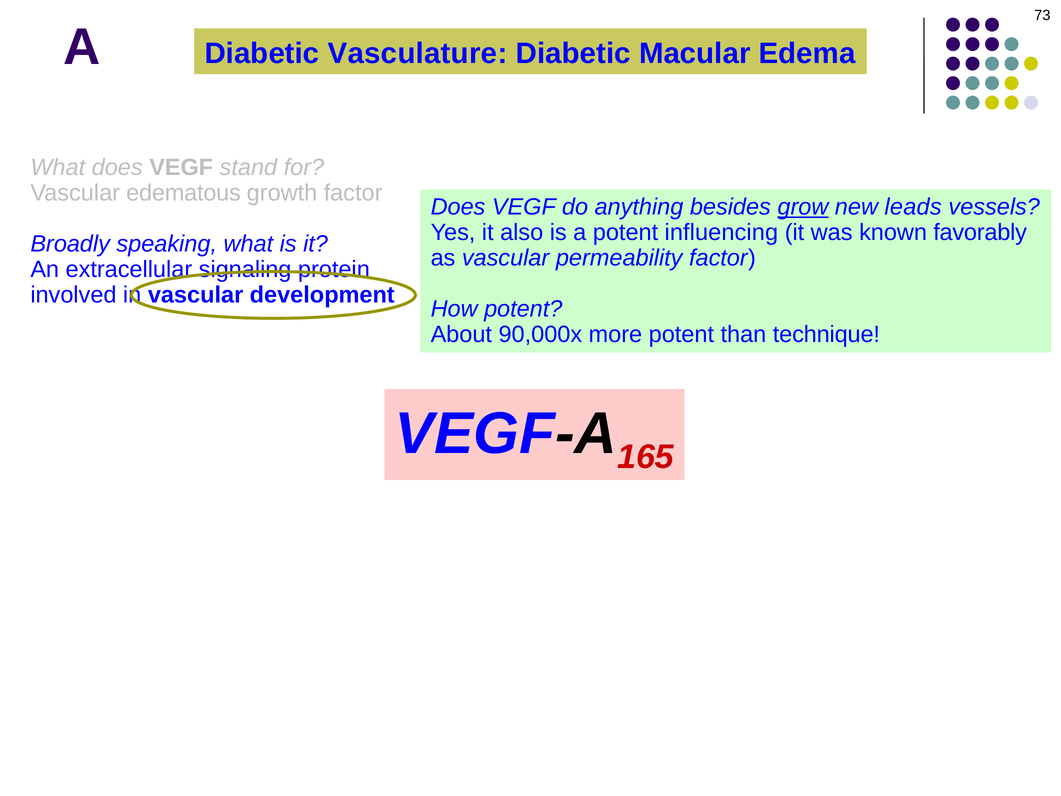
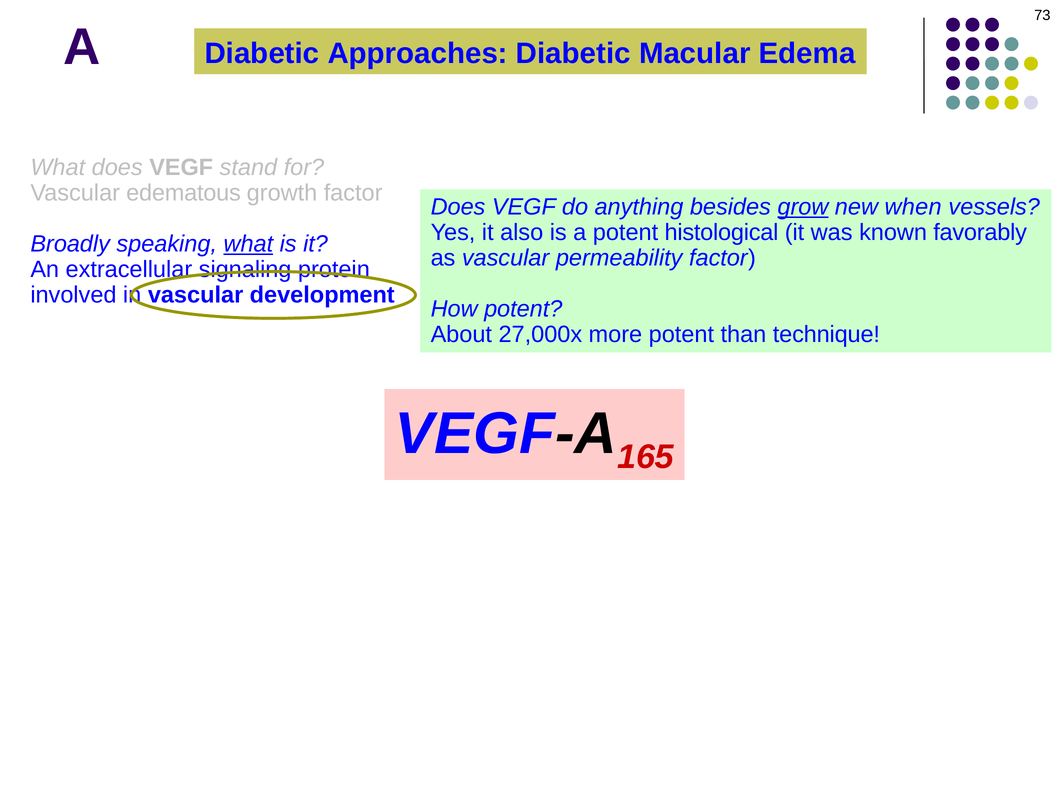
Vasculature: Vasculature -> Approaches
leads: leads -> when
influencing: influencing -> histological
what at (248, 244) underline: none -> present
90,000x: 90,000x -> 27,000x
